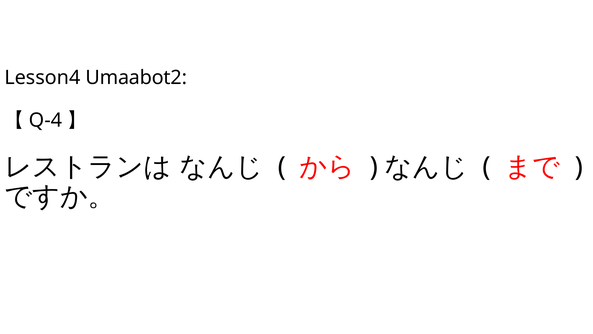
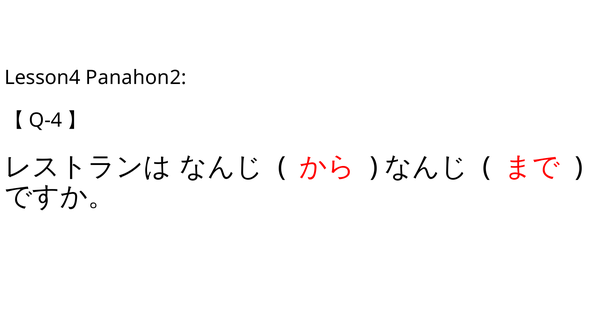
Umaabot2: Umaabot2 -> Panahon2
